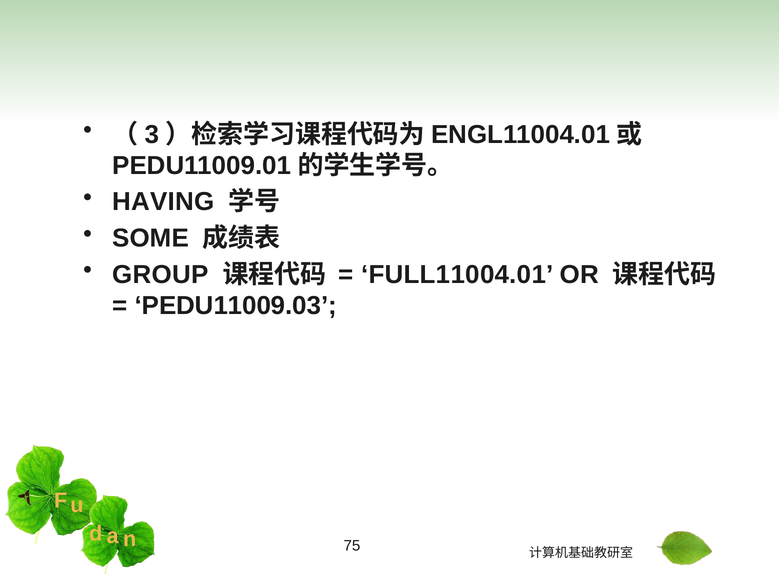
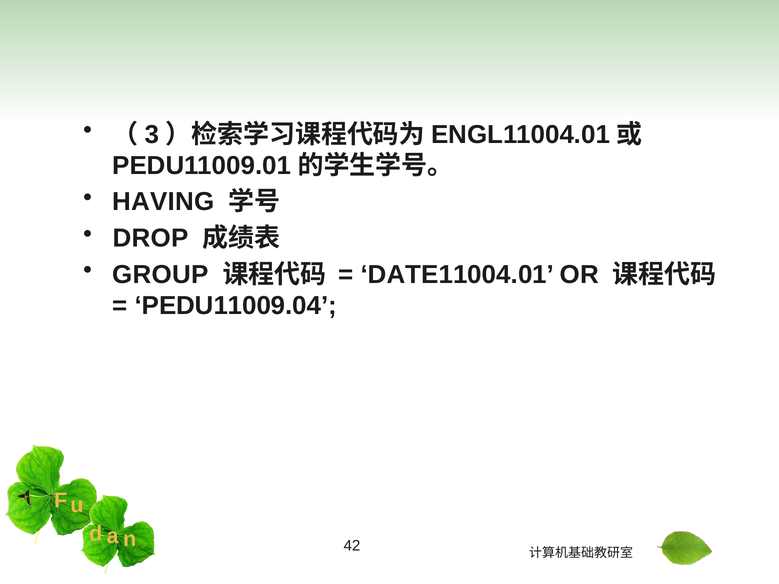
SOME: SOME -> DROP
FULL11004.01: FULL11004.01 -> DATE11004.01
PEDU11009.03: PEDU11009.03 -> PEDU11009.04
75: 75 -> 42
